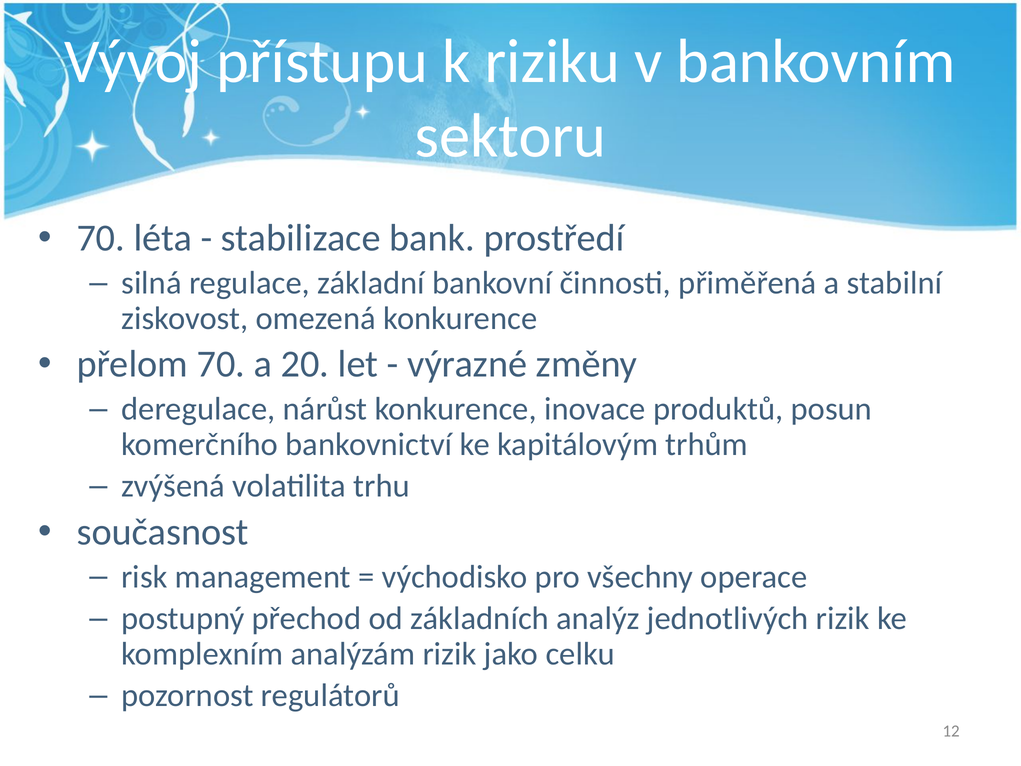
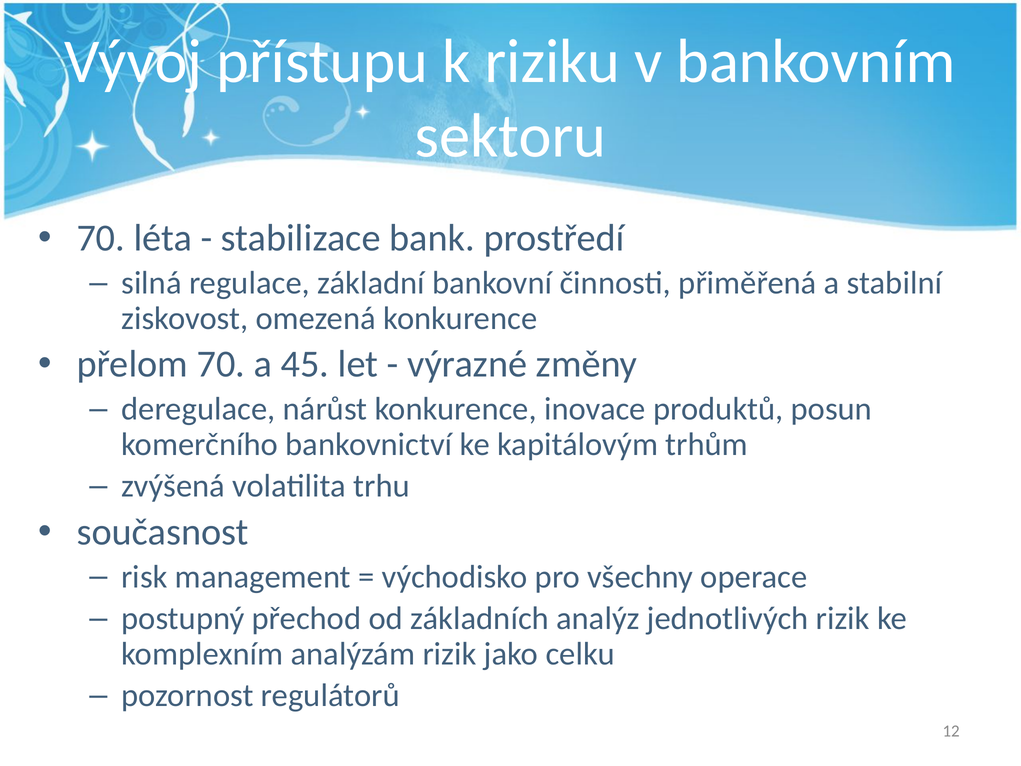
20: 20 -> 45
